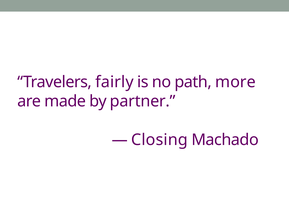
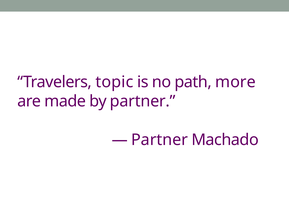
fairly: fairly -> topic
Closing at (159, 140): Closing -> Partner
